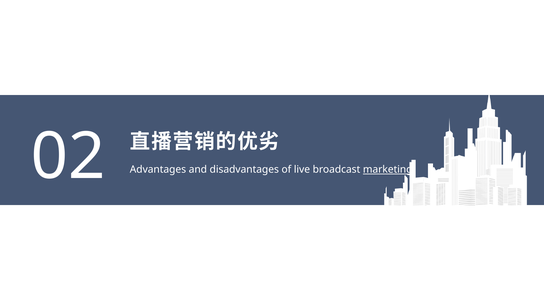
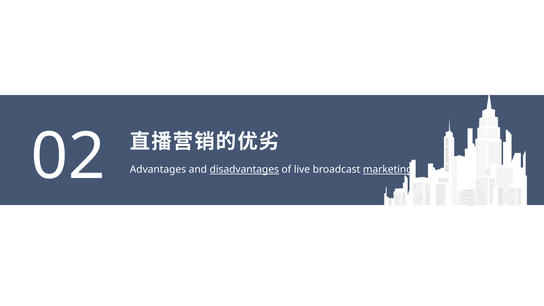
disadvantages underline: none -> present
